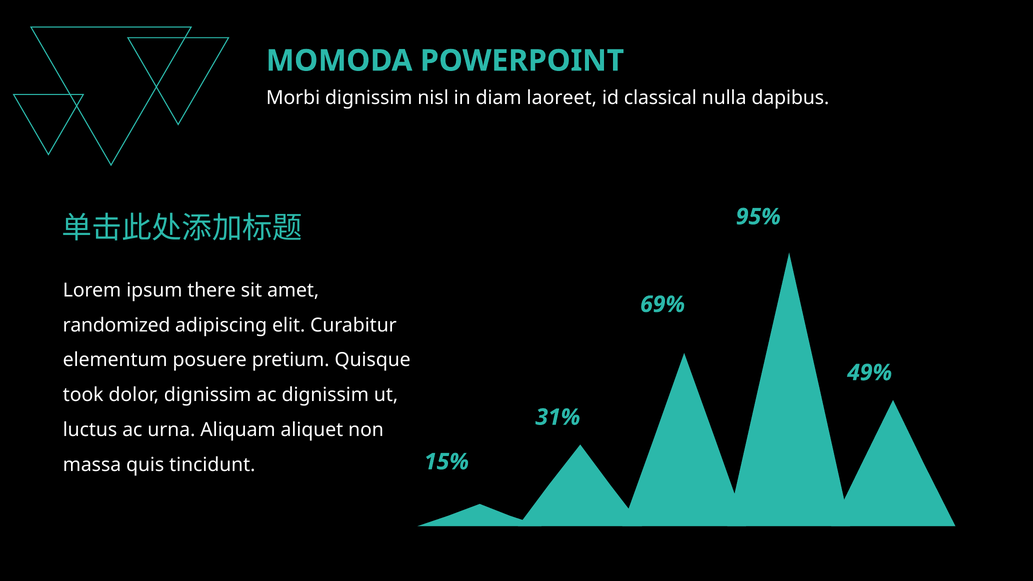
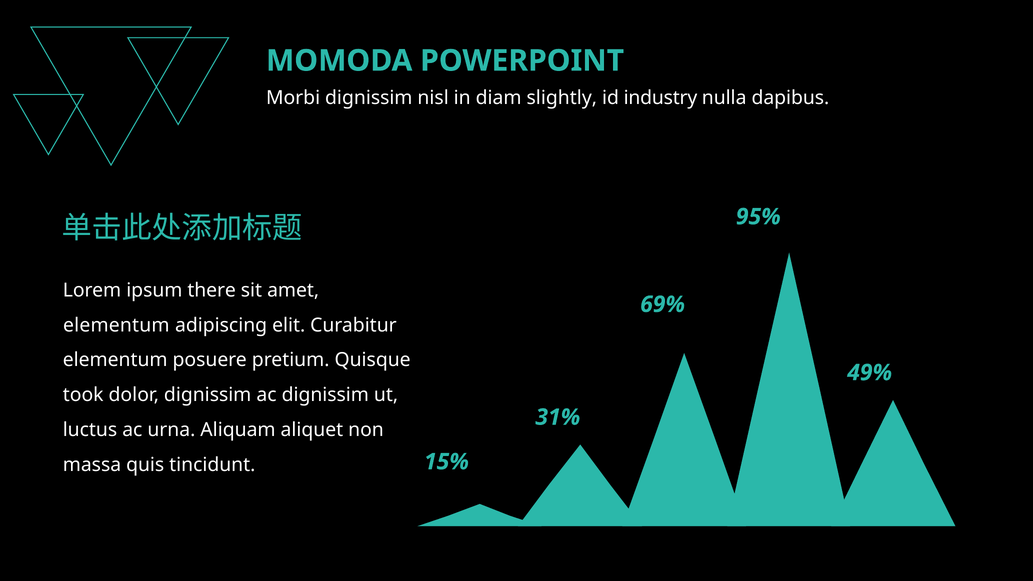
laoreet: laoreet -> slightly
classical: classical -> industry
randomized at (117, 325): randomized -> elementum
